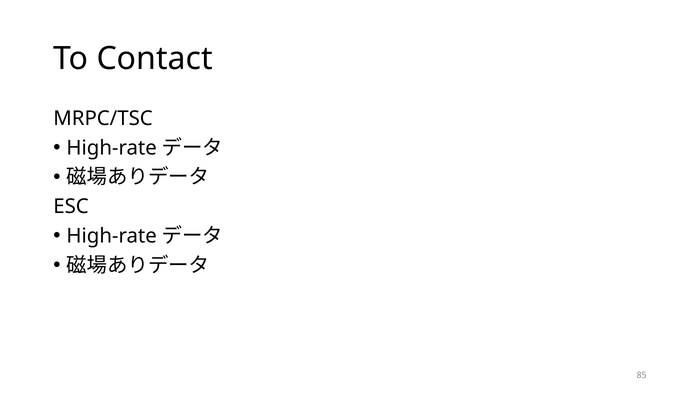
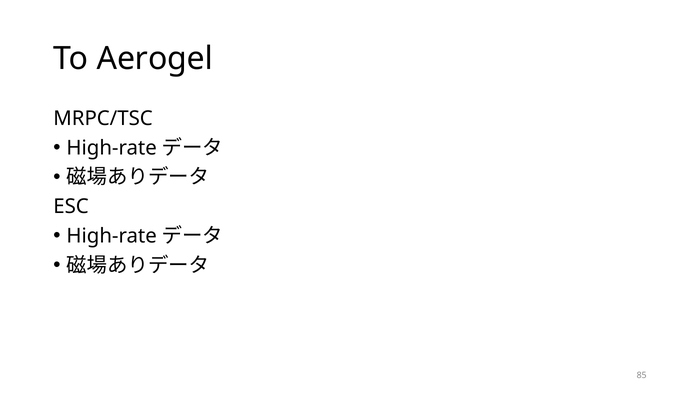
Contact: Contact -> Aerogel
